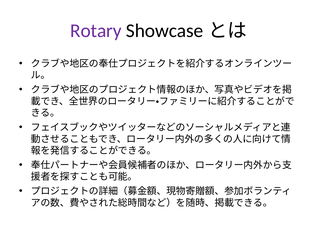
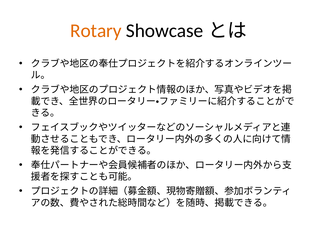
Rotary colour: purple -> orange
